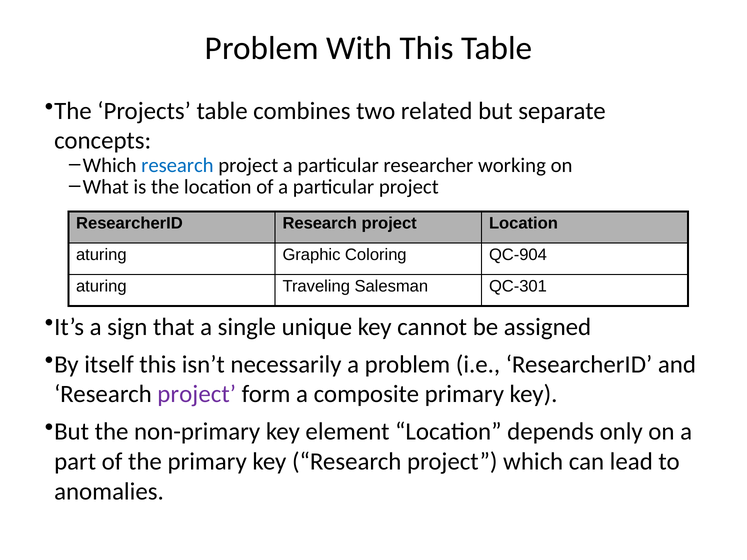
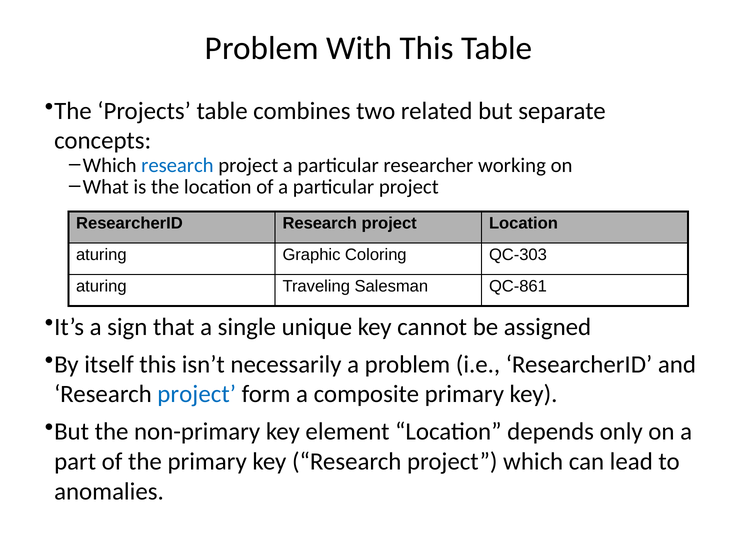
QC-904: QC-904 -> QC-303
QC-301: QC-301 -> QC-861
project at (197, 394) colour: purple -> blue
